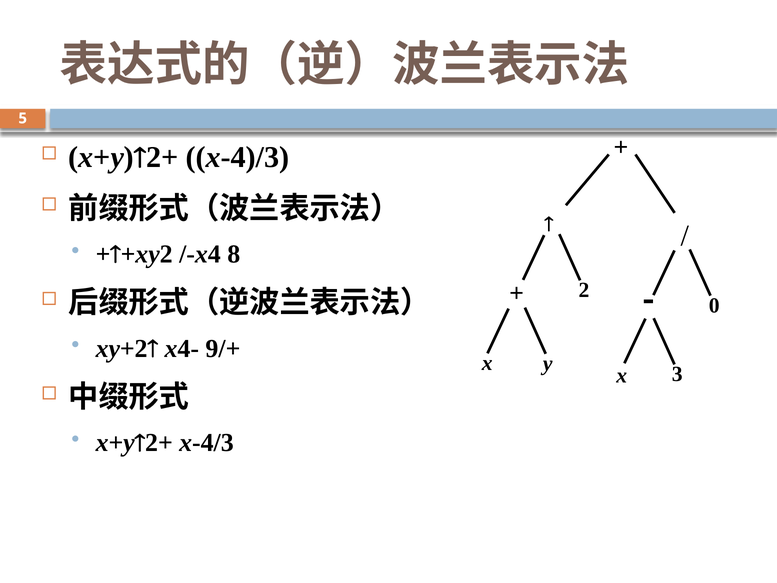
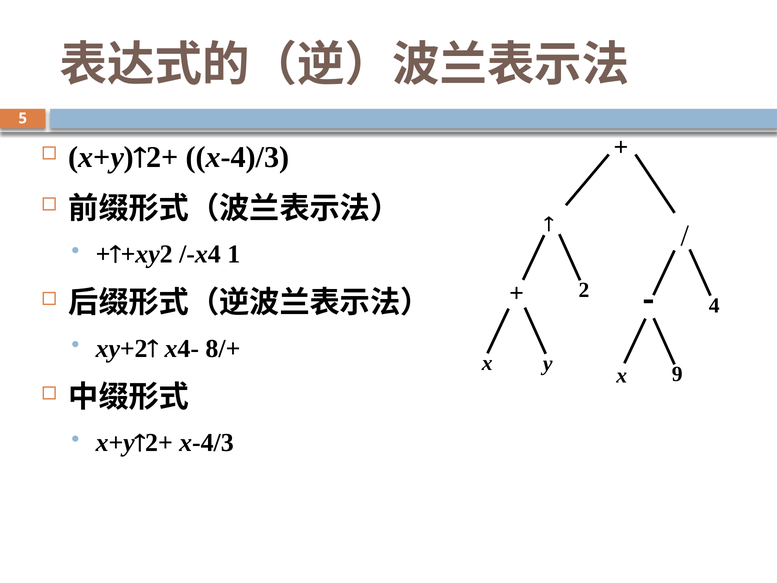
8: 8 -> 1
0: 0 -> 4
9/+: 9/+ -> 8/+
3: 3 -> 9
